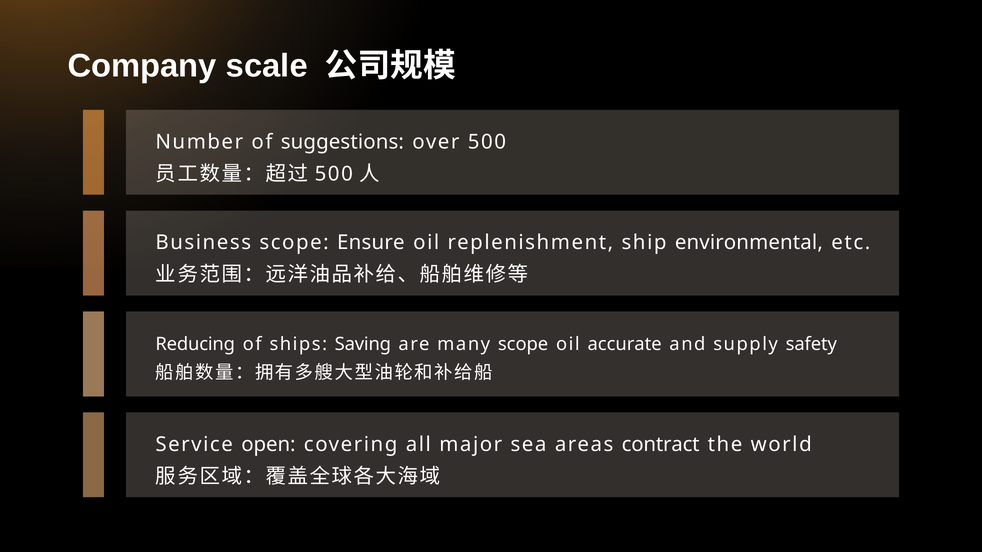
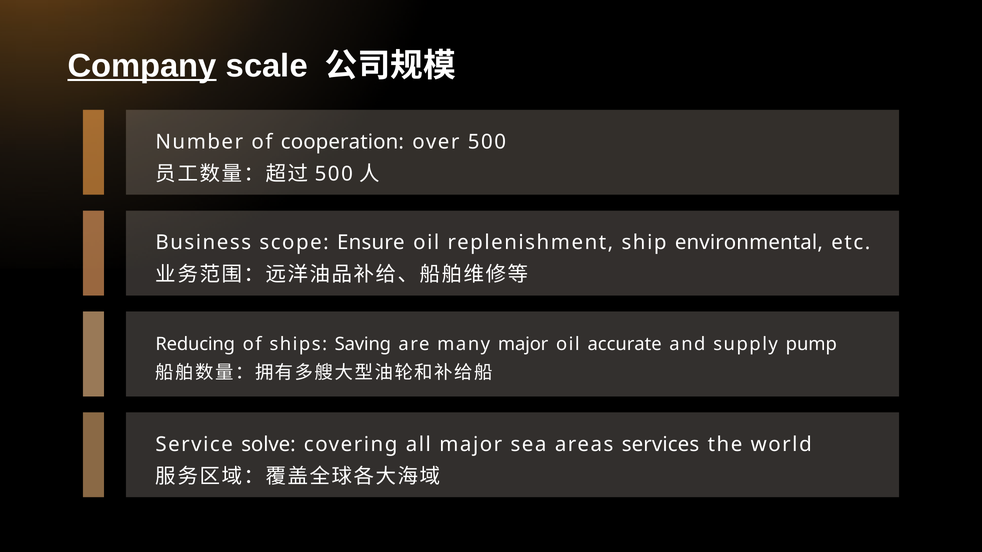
Company underline: none -> present
suggestions: suggestions -> cooperation
many scope: scope -> major
safety: safety -> pump
open: open -> solve
contract: contract -> services
